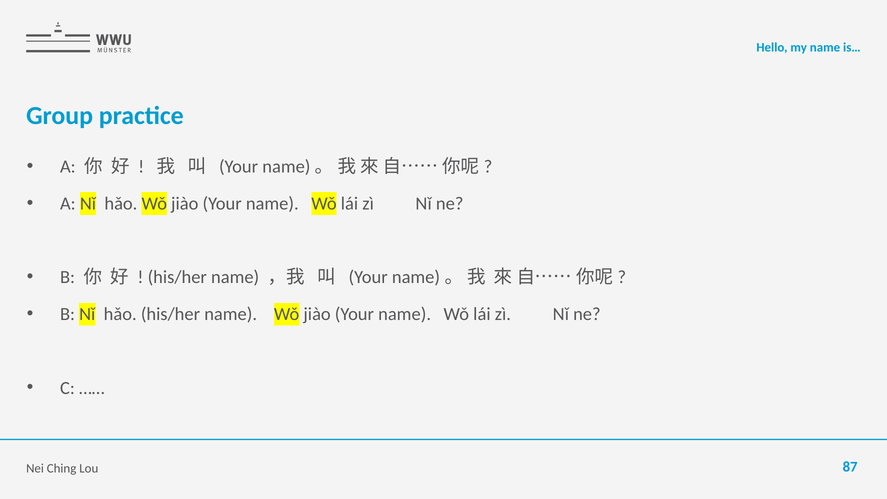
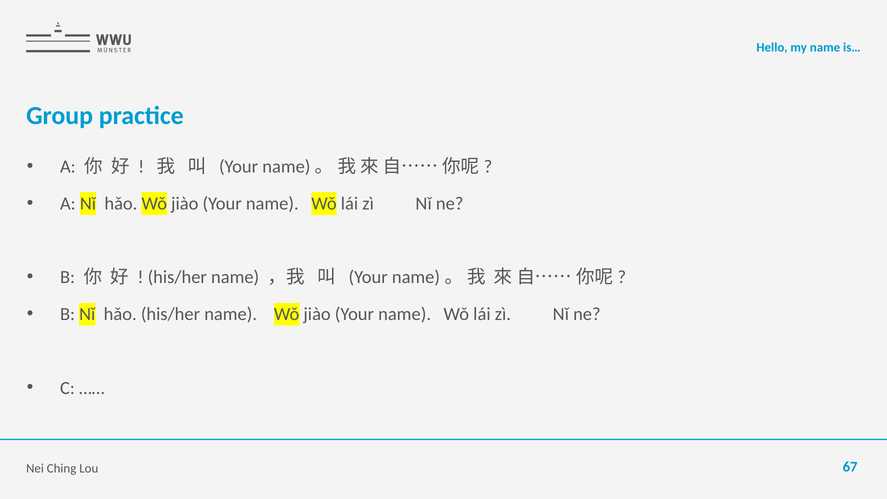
87: 87 -> 67
